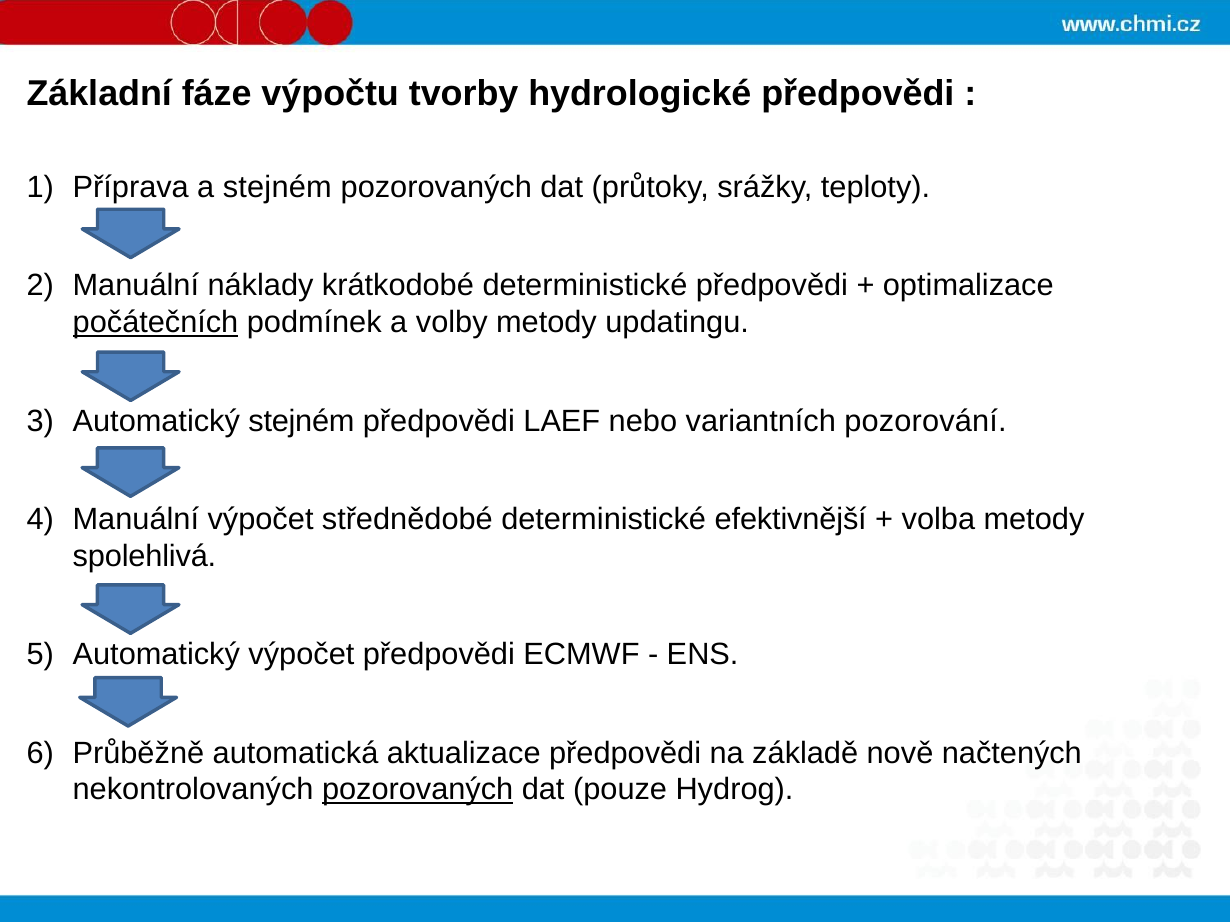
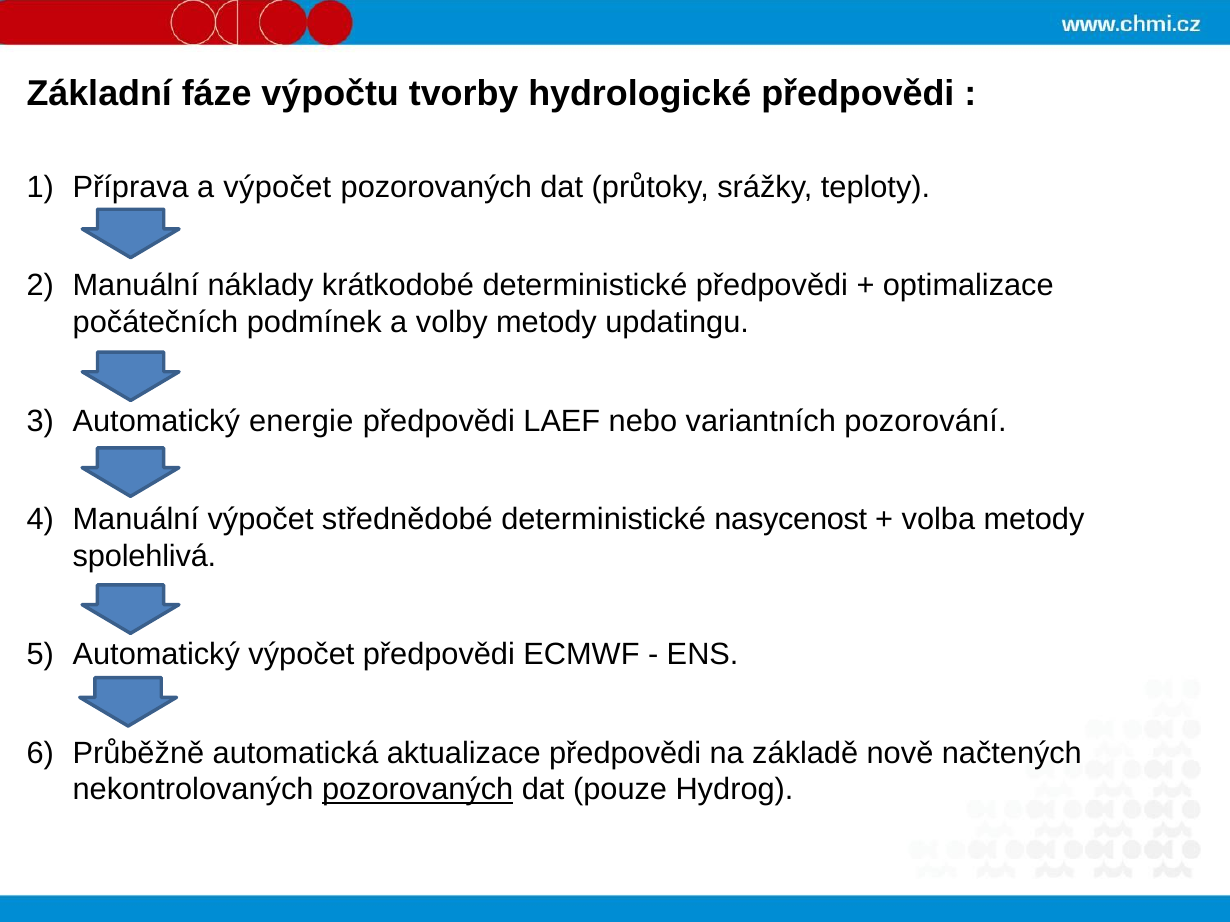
a stejném: stejném -> výpočet
počátečních underline: present -> none
Automatický stejném: stejném -> energie
efektivnější: efektivnější -> nasycenost
